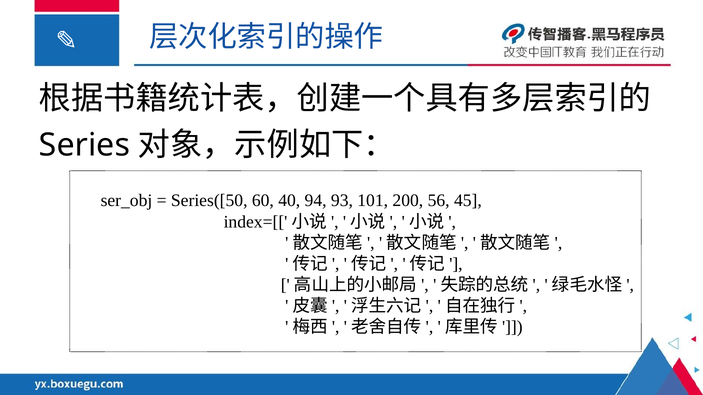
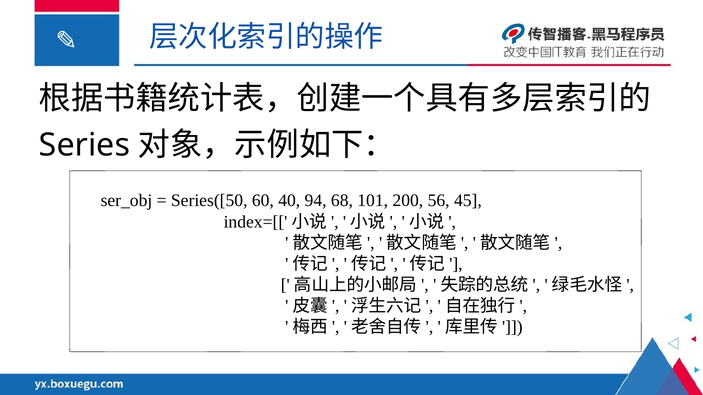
93: 93 -> 68
